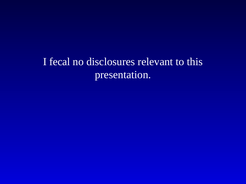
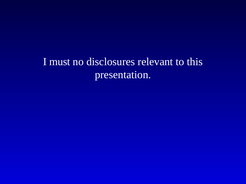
fecal: fecal -> must
